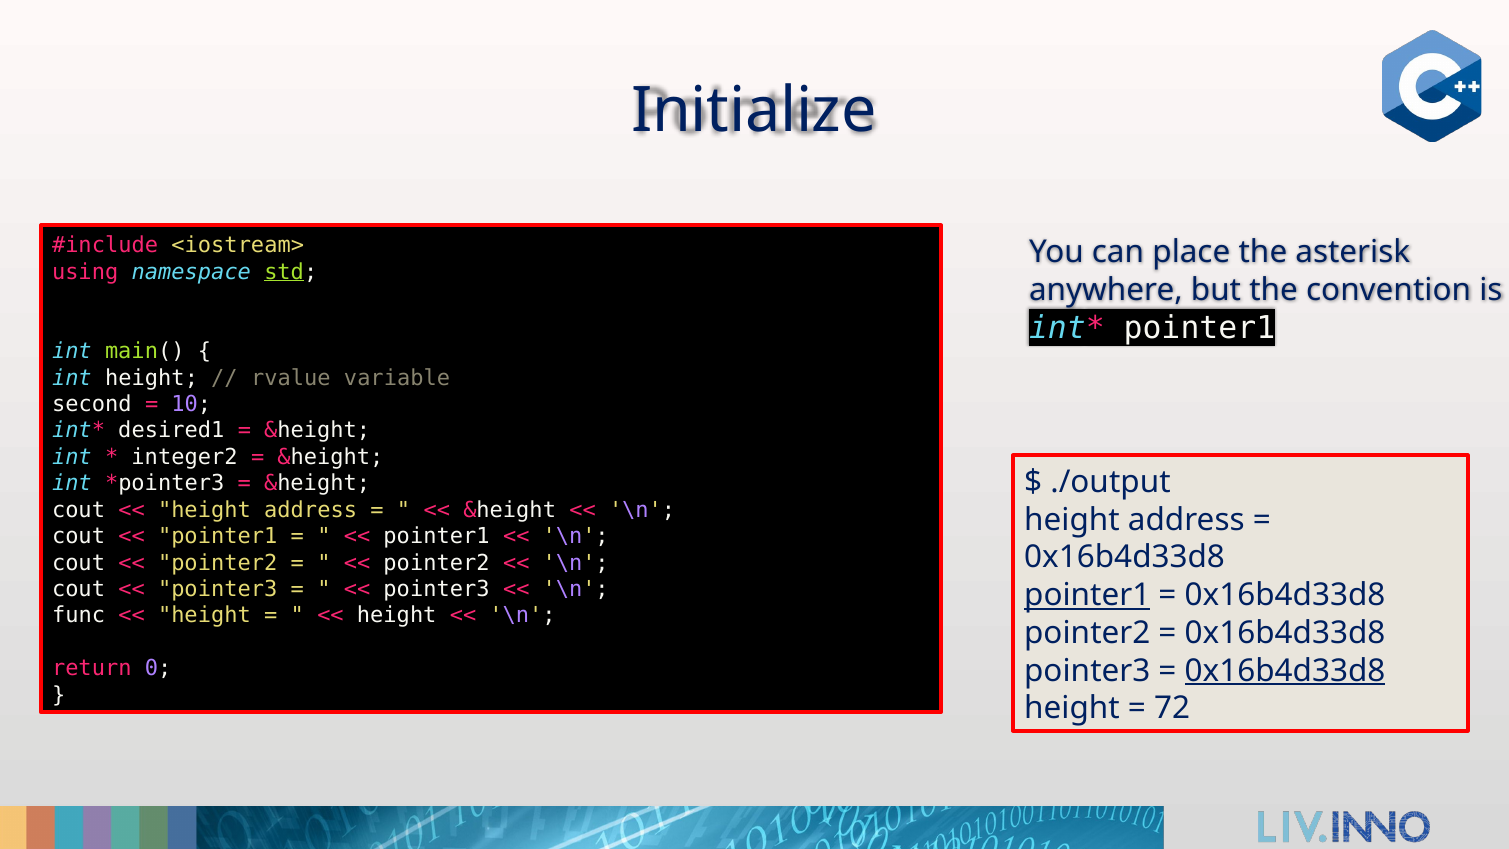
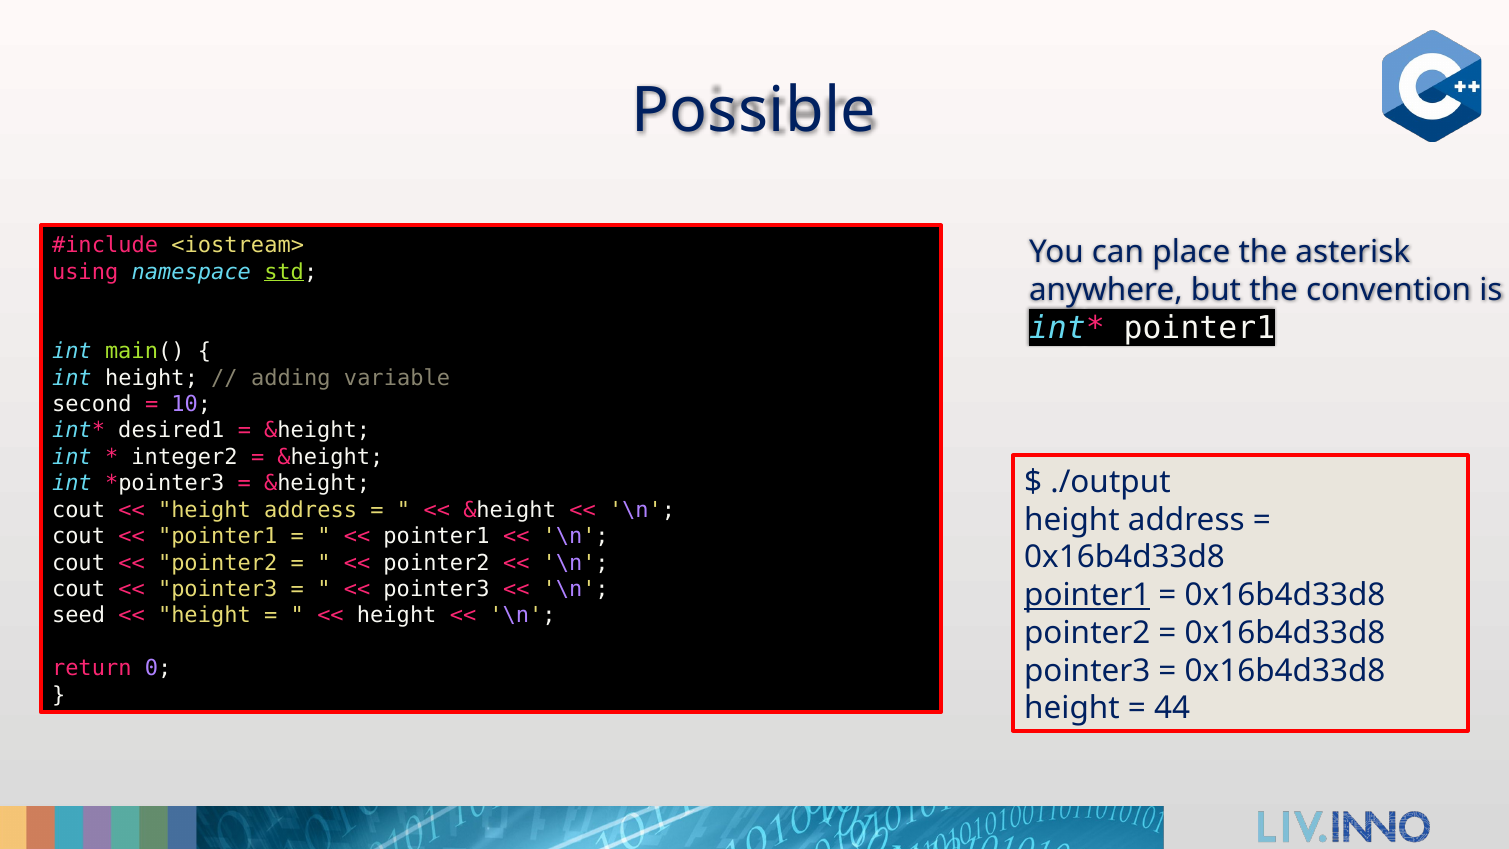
Initialize: Initialize -> Possible
rvalue: rvalue -> adding
func: func -> seed
0x16b4d33d8 at (1285, 671) underline: present -> none
72: 72 -> 44
